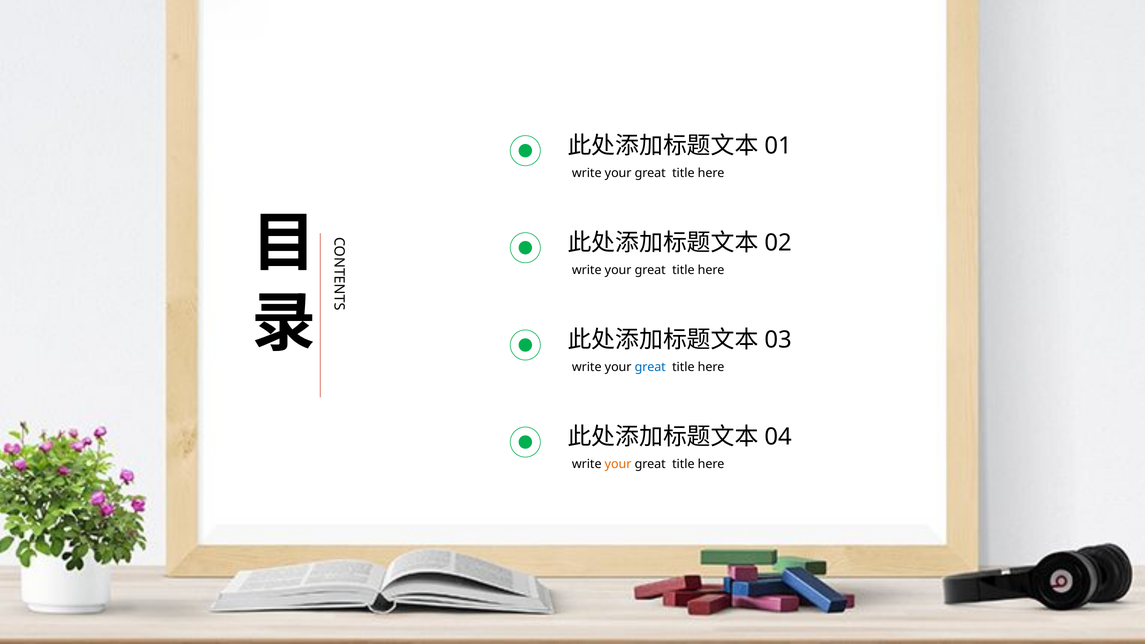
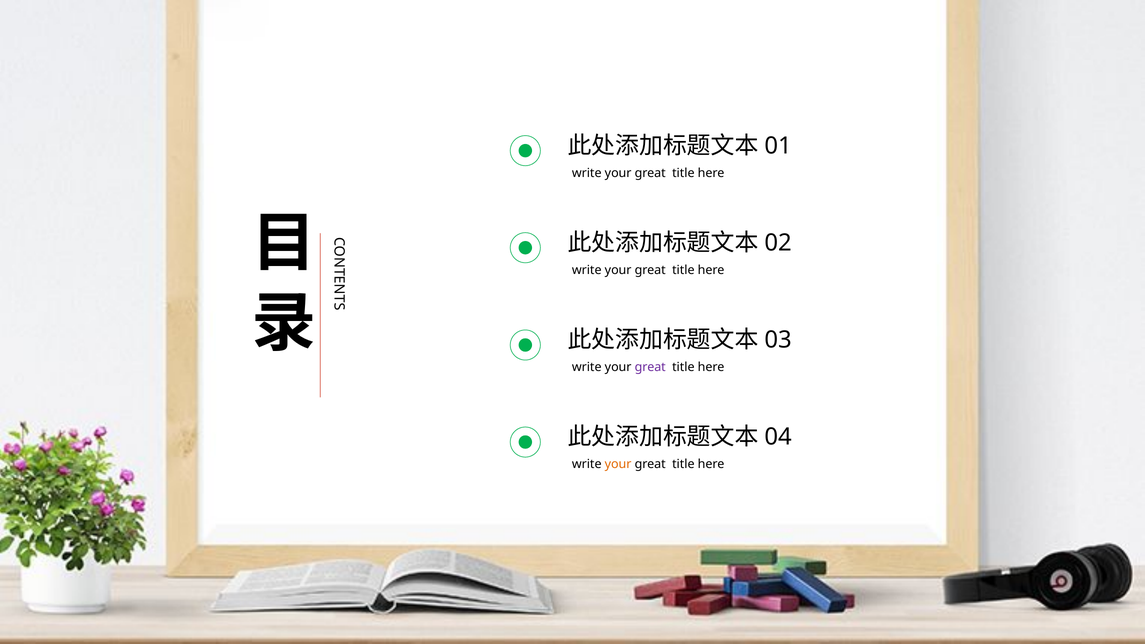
great at (650, 367) colour: blue -> purple
